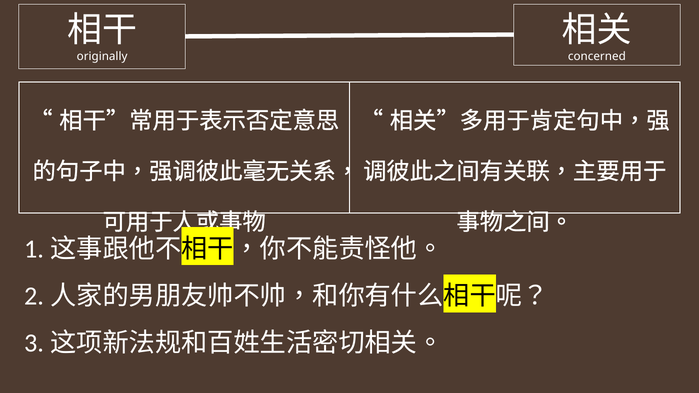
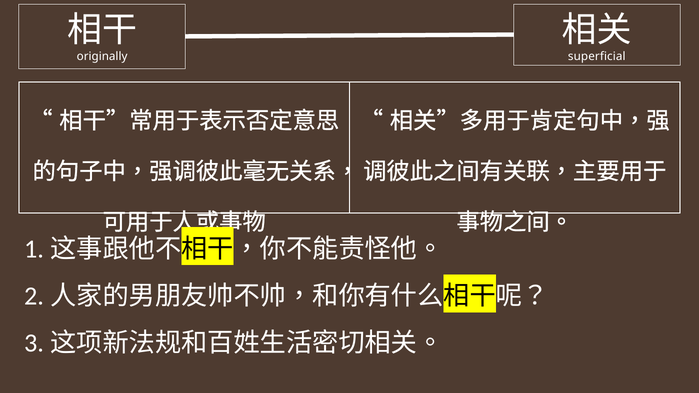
concerned: concerned -> superficial
